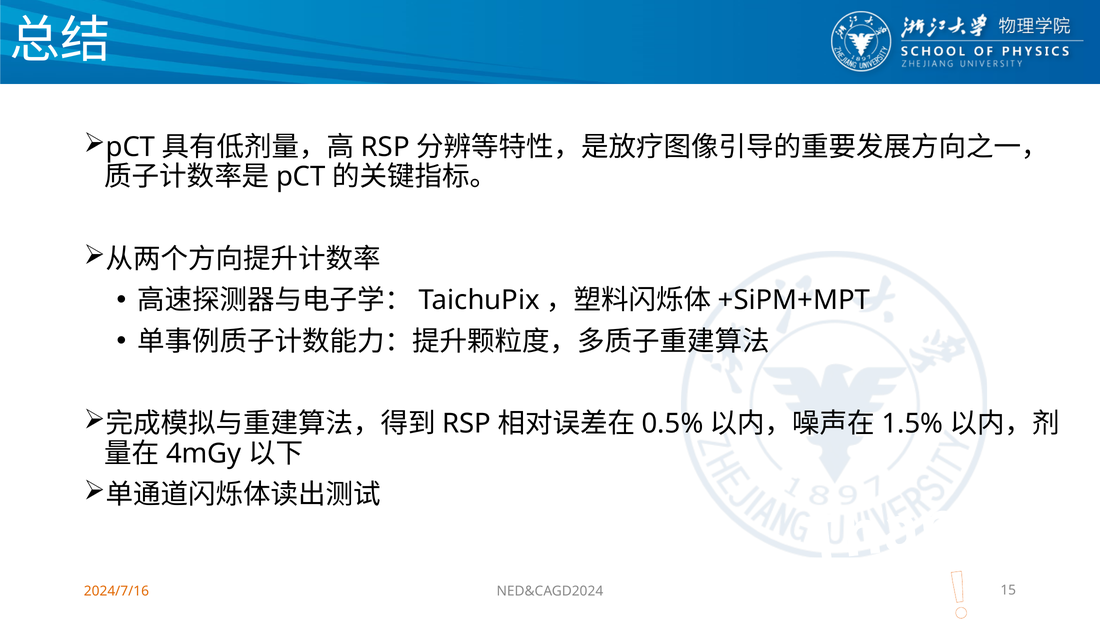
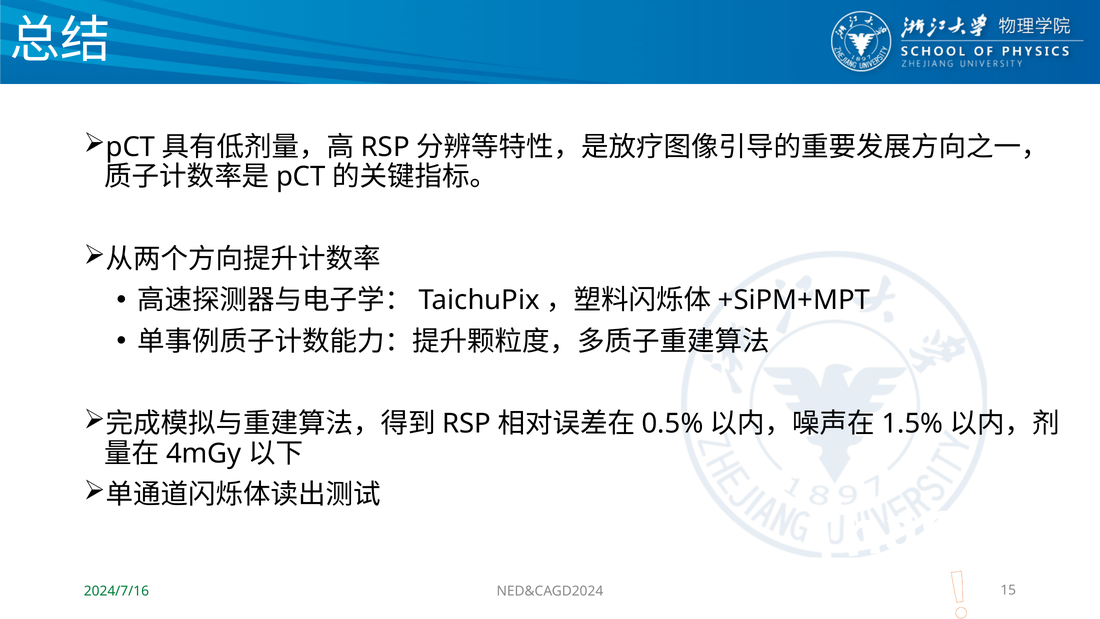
2024/7/16 colour: orange -> green
